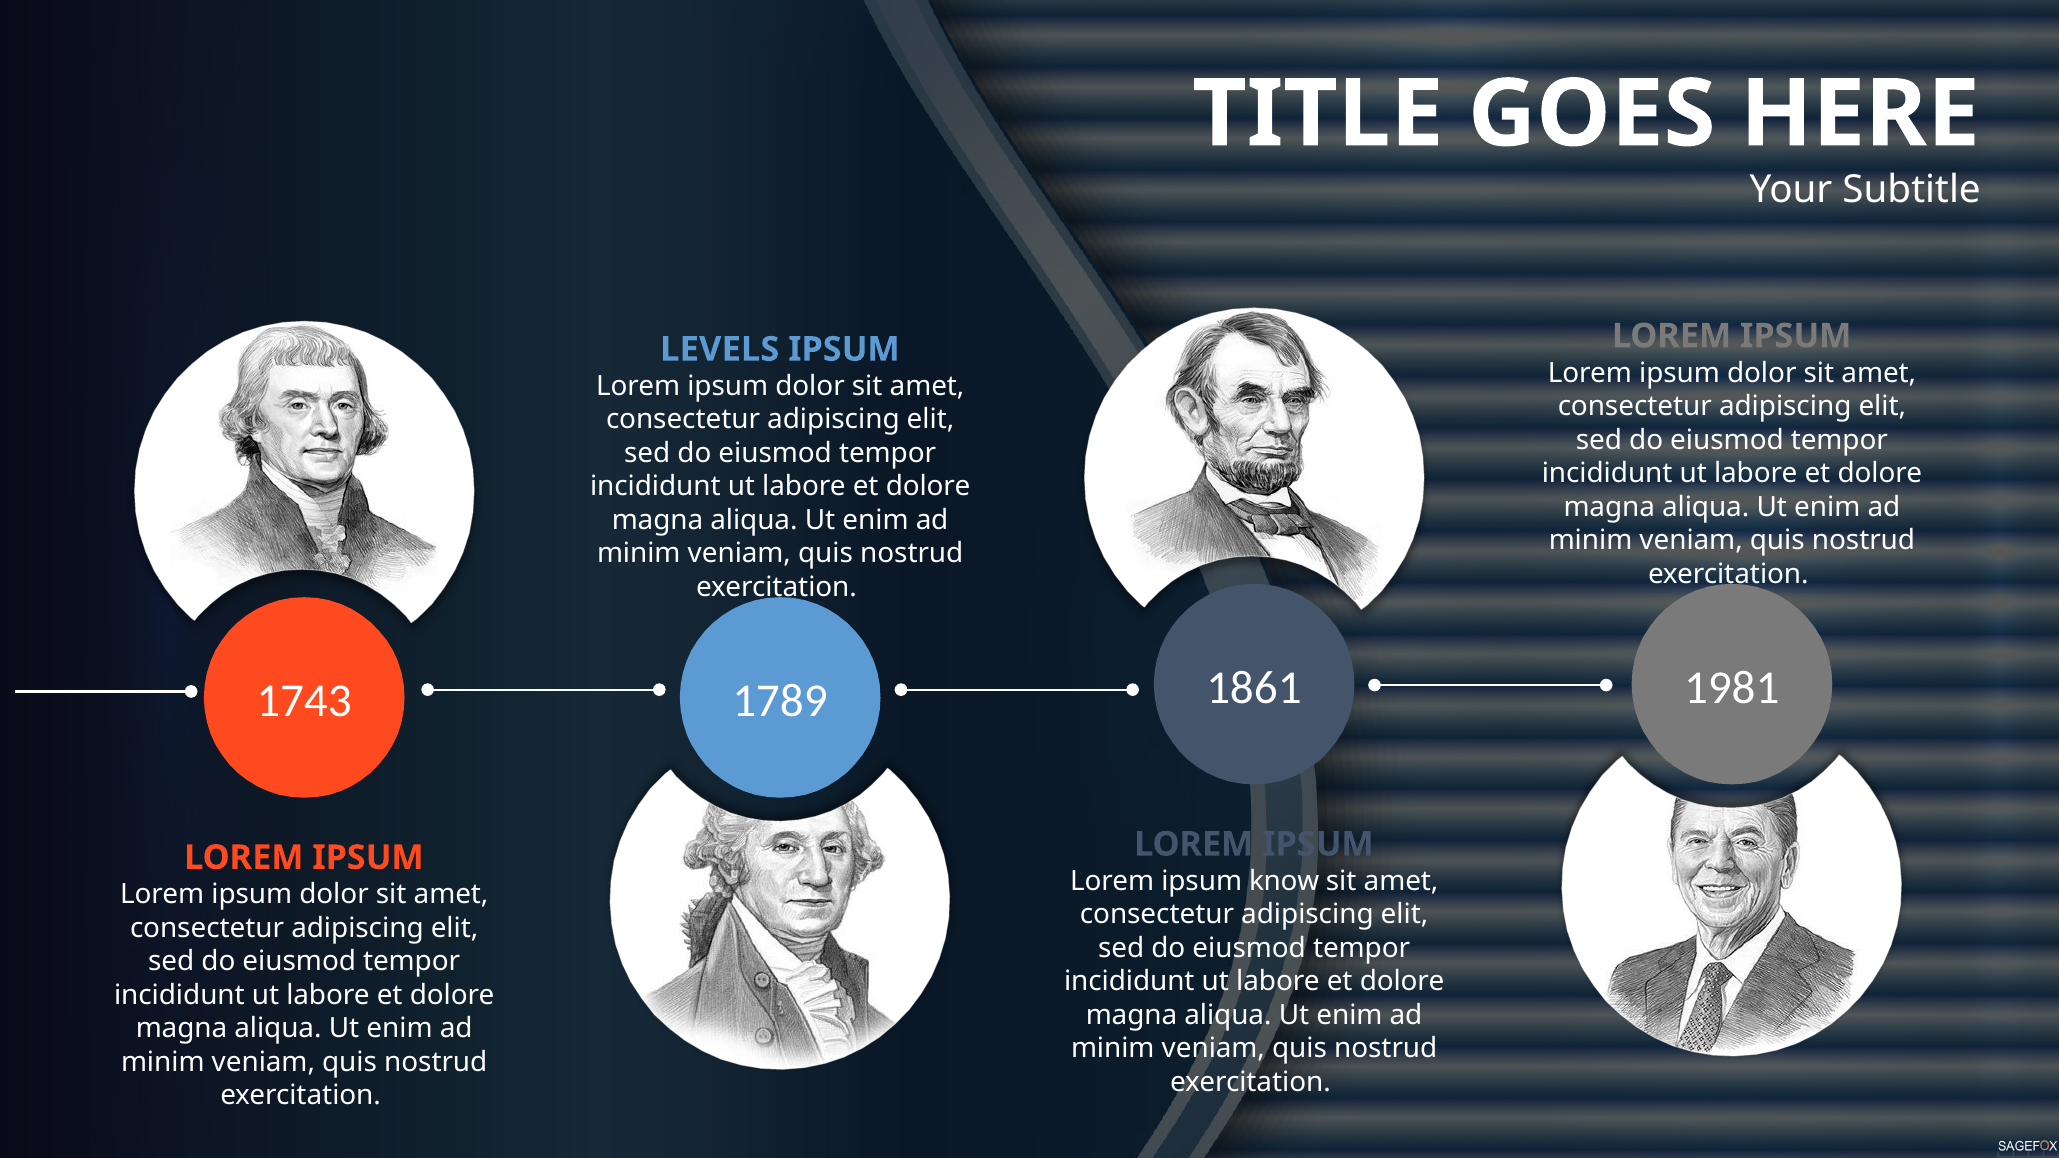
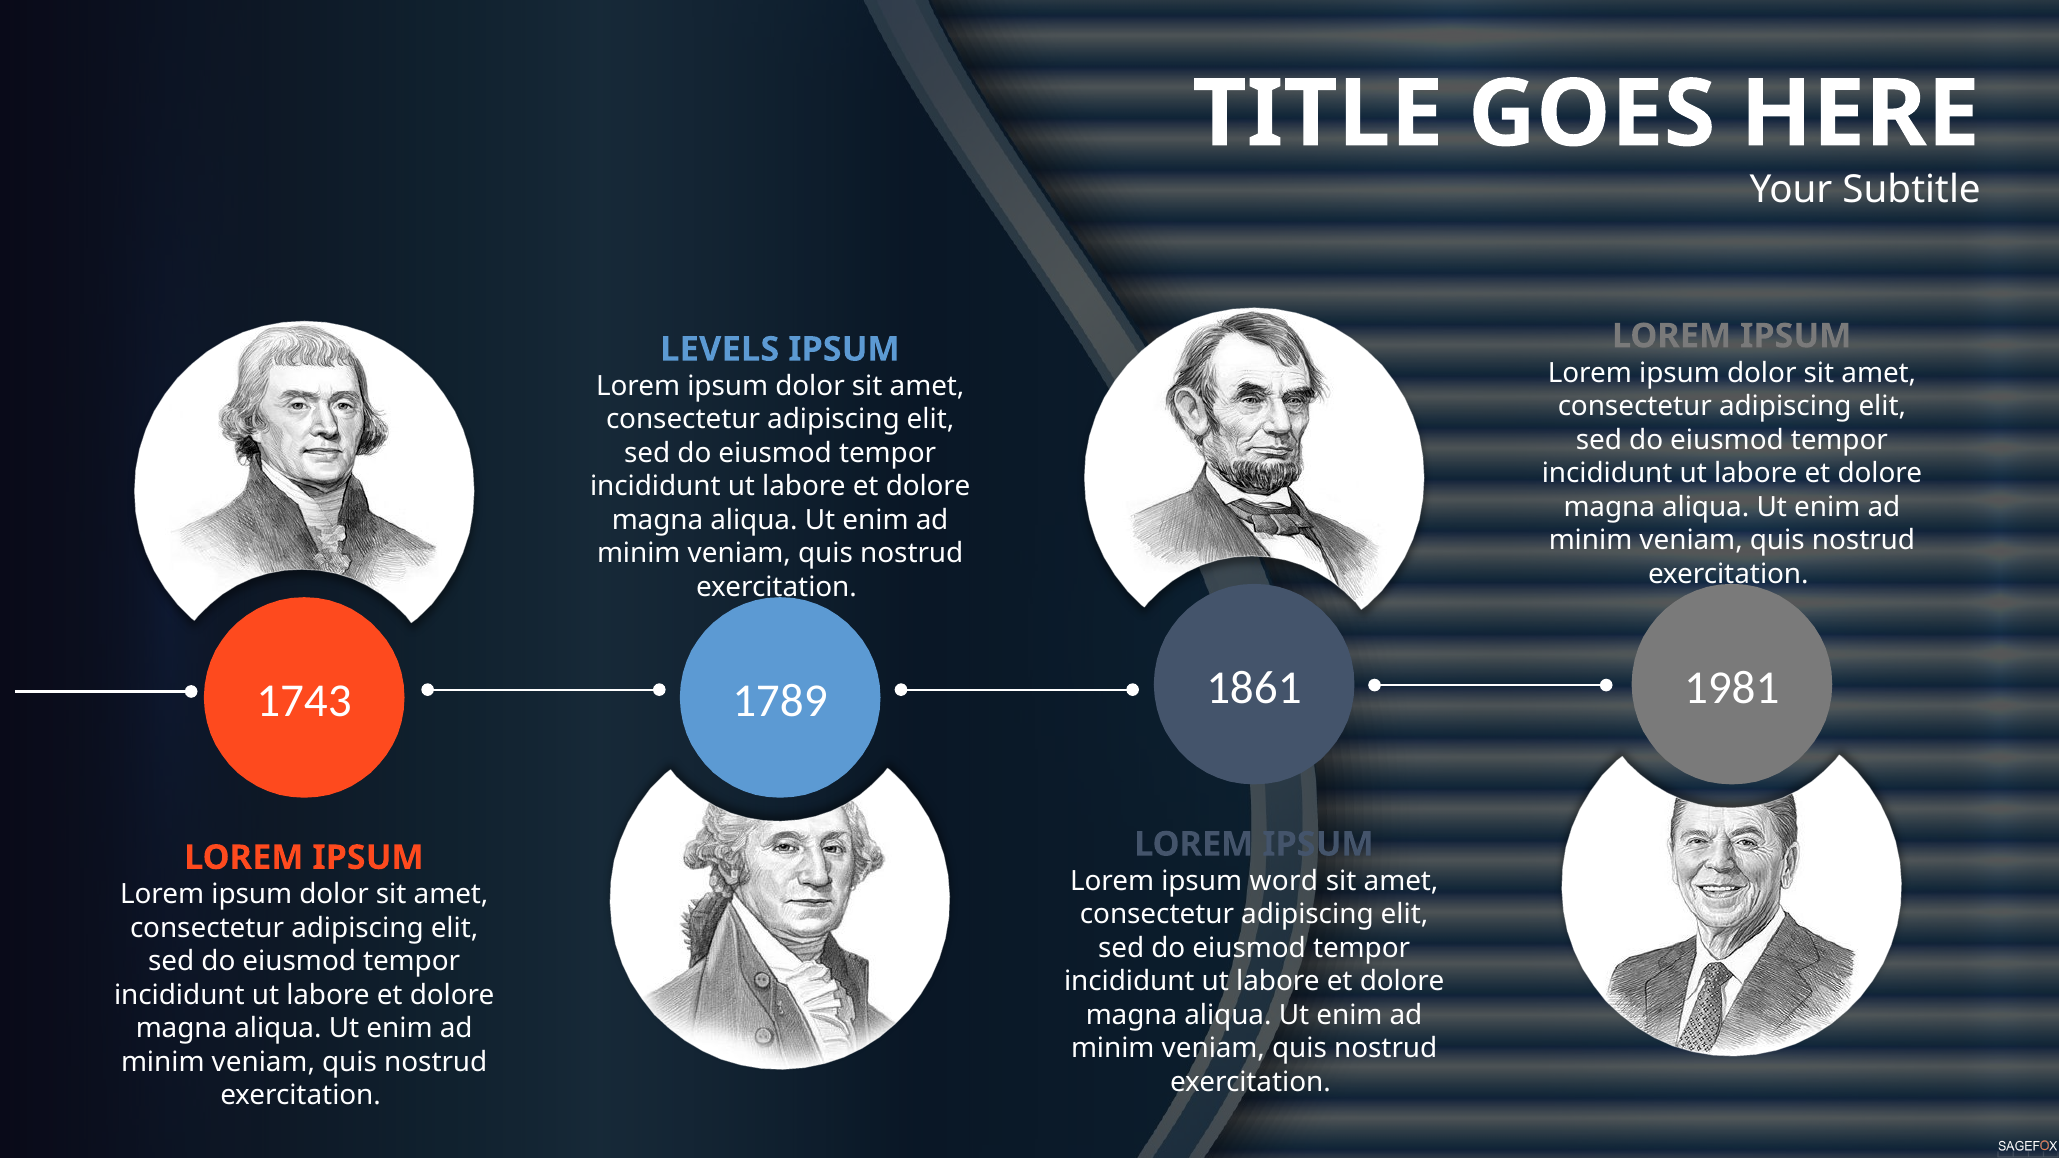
know: know -> word
